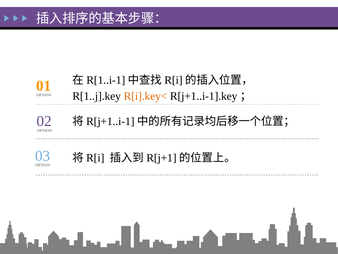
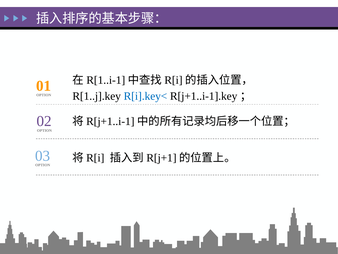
R[i].key< colour: orange -> blue
